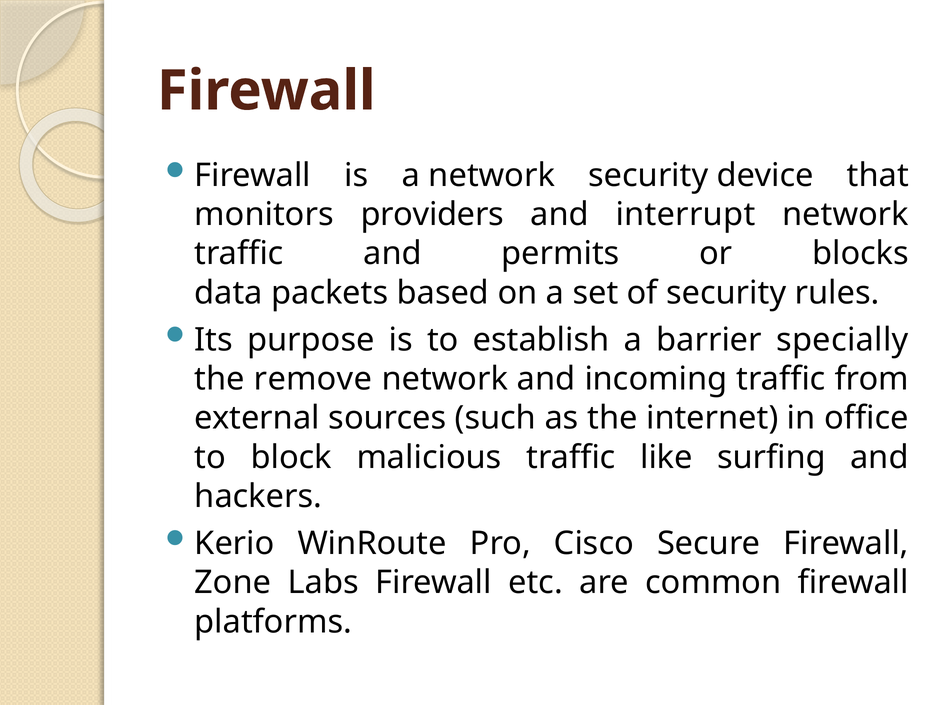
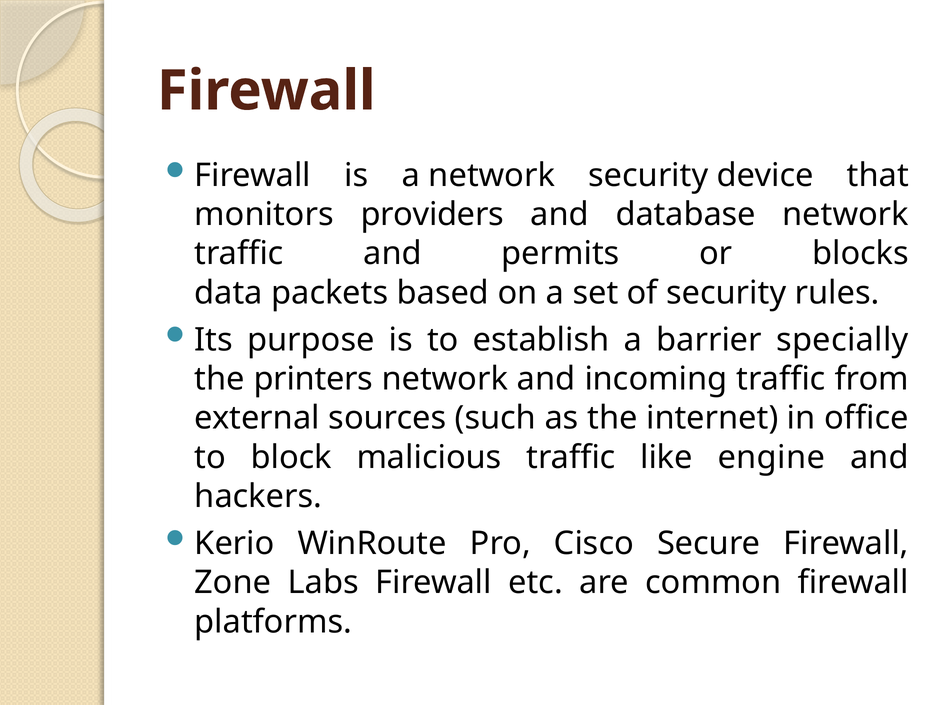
interrupt: interrupt -> database
remove: remove -> printers
surfing: surfing -> engine
